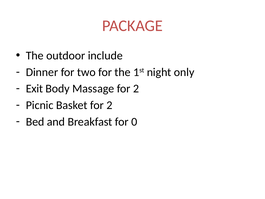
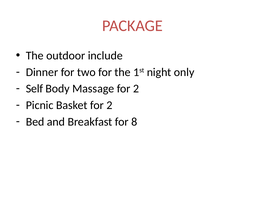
Exit: Exit -> Self
0: 0 -> 8
